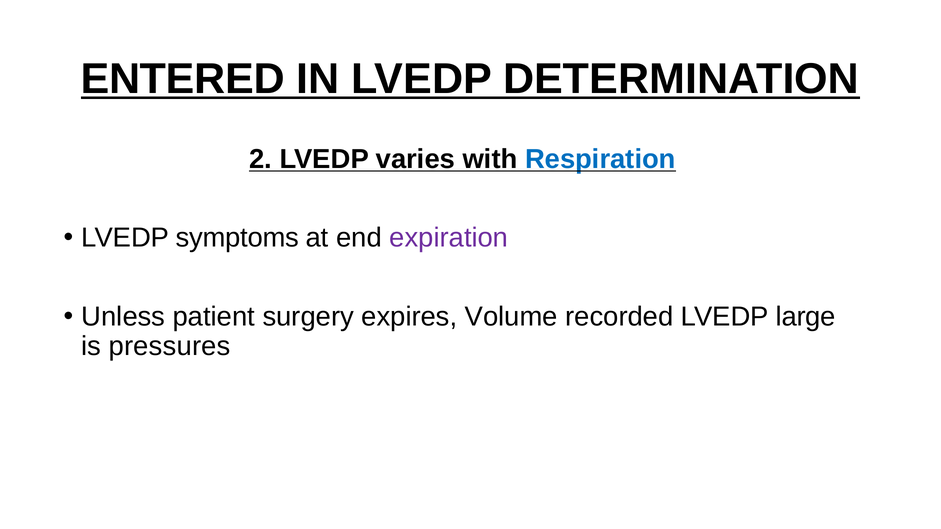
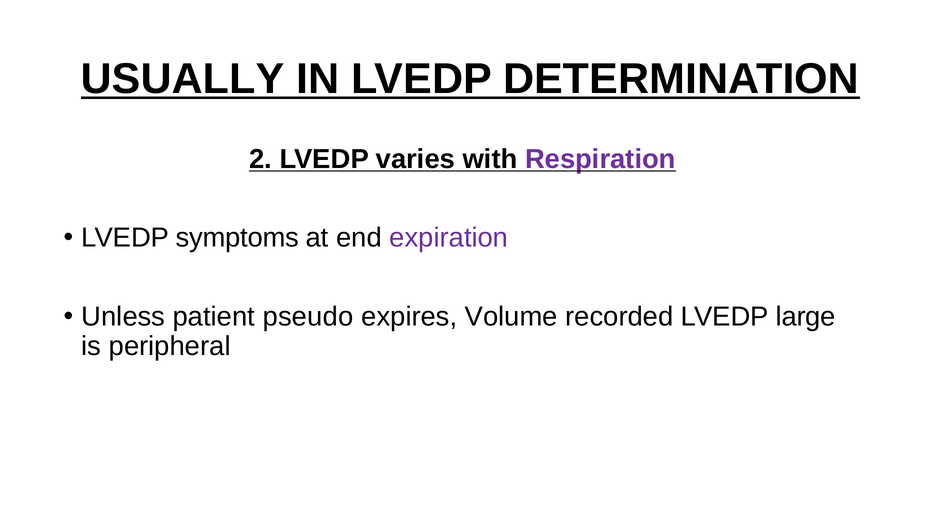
ENTERED: ENTERED -> USUALLY
Respiration colour: blue -> purple
surgery: surgery -> pseudo
pressures: pressures -> peripheral
